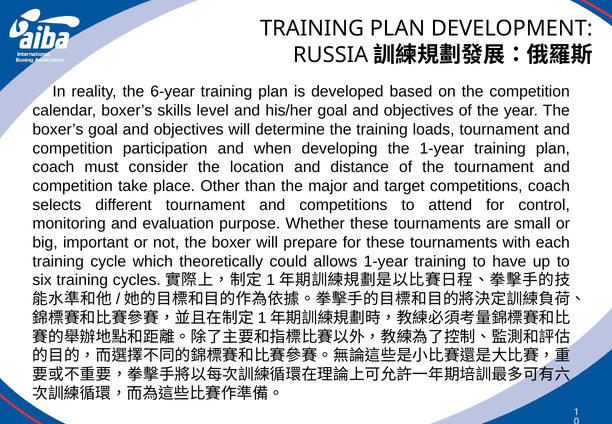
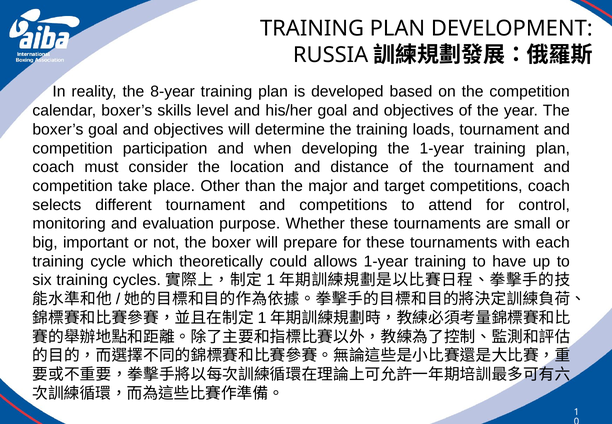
6-year: 6-year -> 8-year
